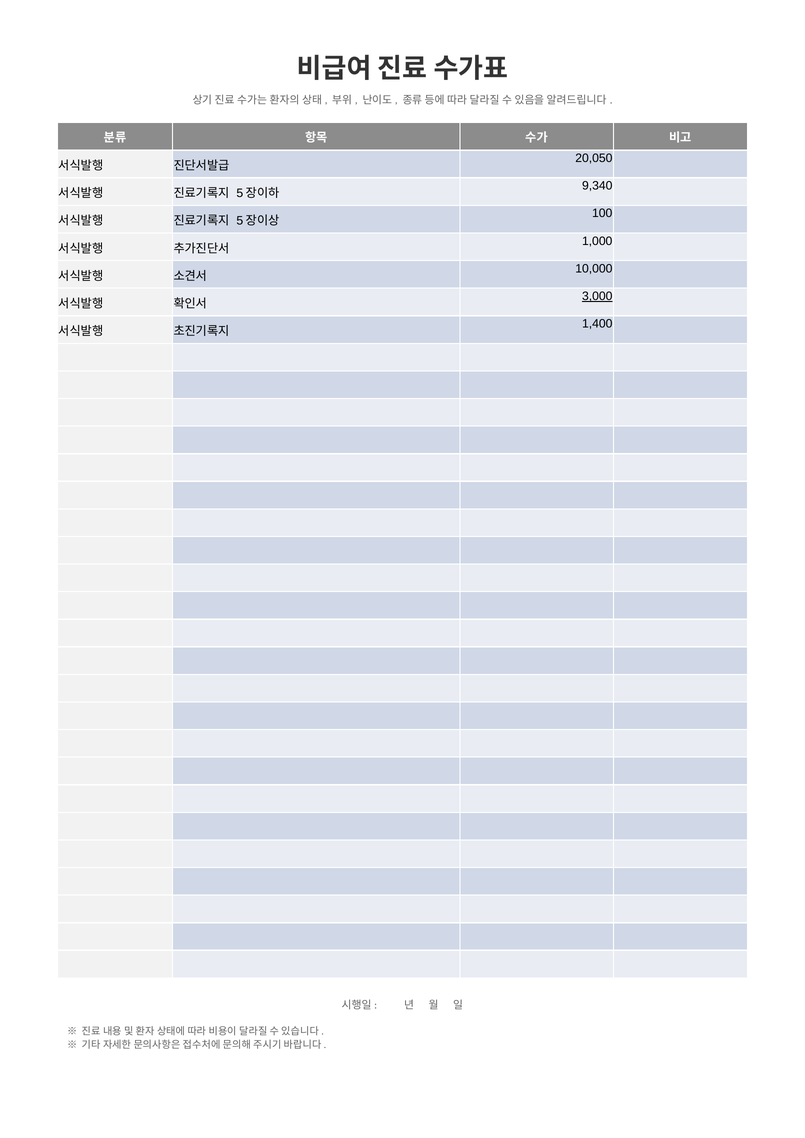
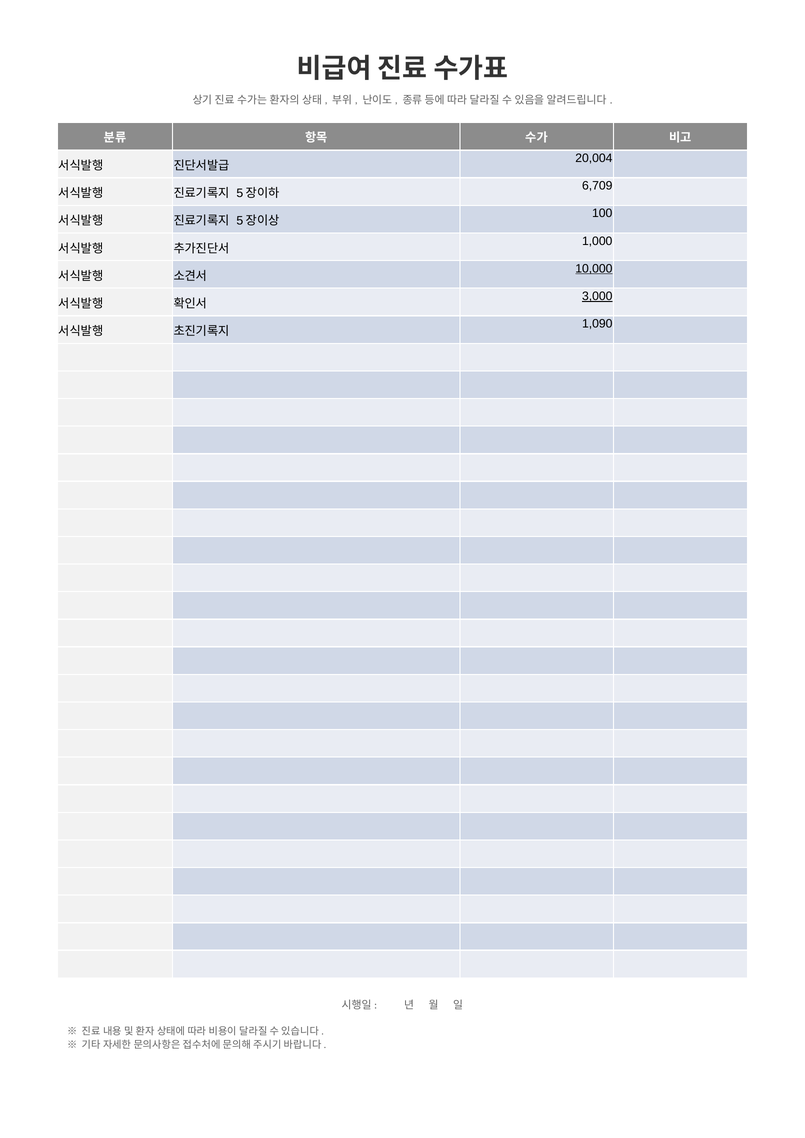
20,050: 20,050 -> 20,004
9,340: 9,340 -> 6,709
10,000 underline: none -> present
1,400: 1,400 -> 1,090
